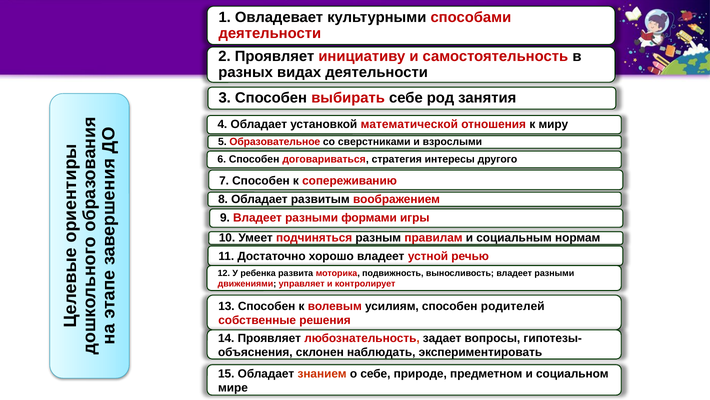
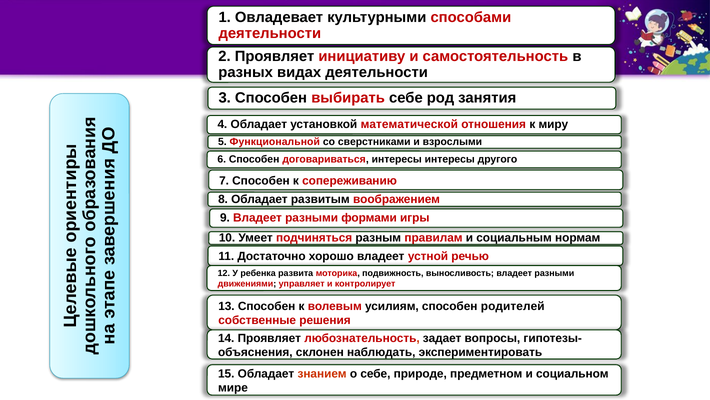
Образовательное: Образовательное -> Функциональной
договариваться стратегия: стратегия -> интересы
